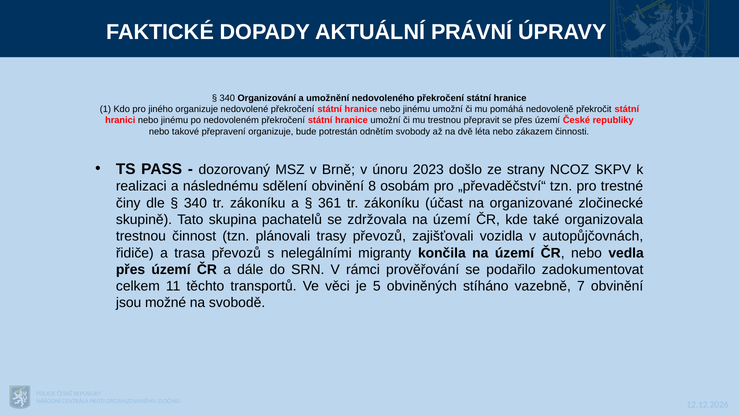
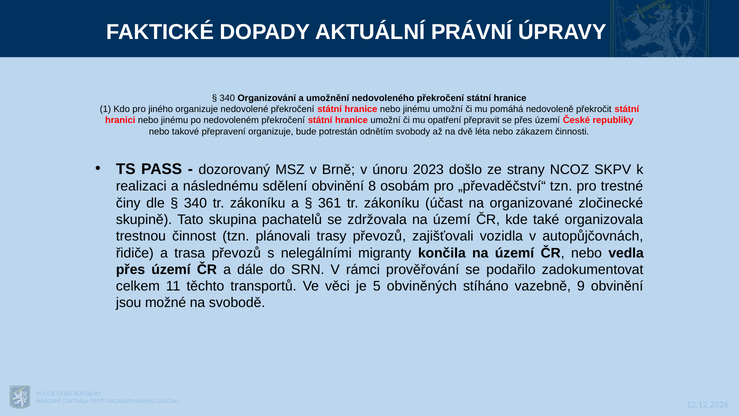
mu trestnou: trestnou -> opatření
7: 7 -> 9
